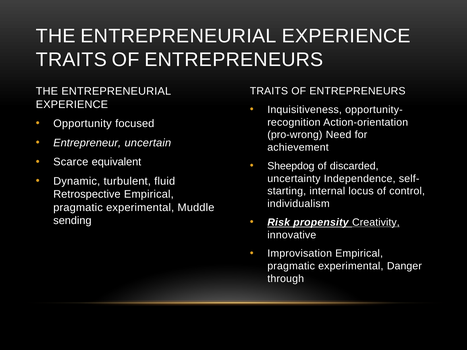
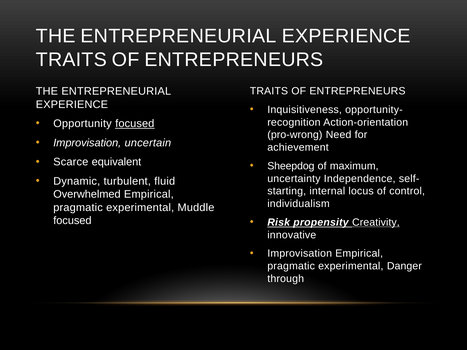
focused at (135, 124) underline: none -> present
Entrepreneur at (87, 143): Entrepreneur -> Improvisation
discarded: discarded -> maximum
Retrospective: Retrospective -> Overwhelmed
sending at (72, 221): sending -> focused
